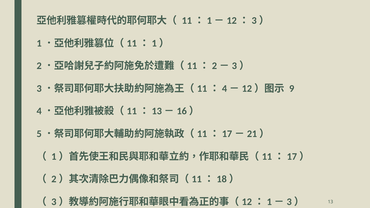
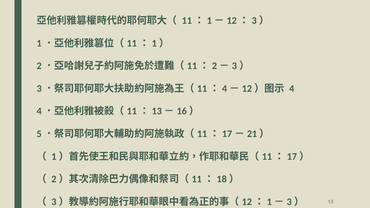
9: 9 -> 4
